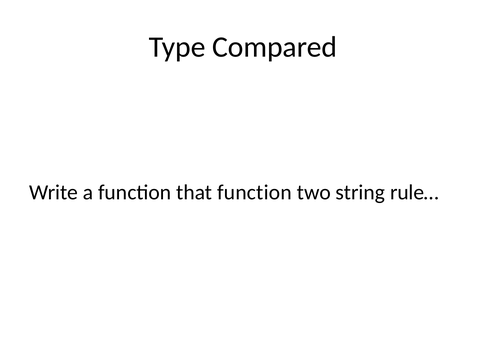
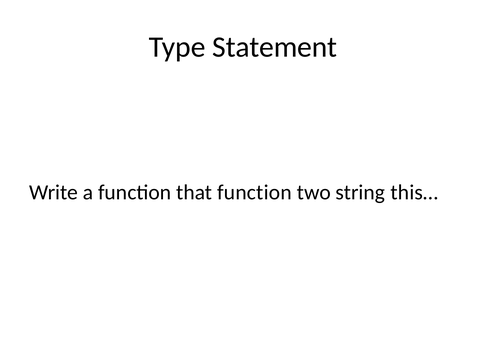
Compared: Compared -> Statement
rule…: rule… -> this…
